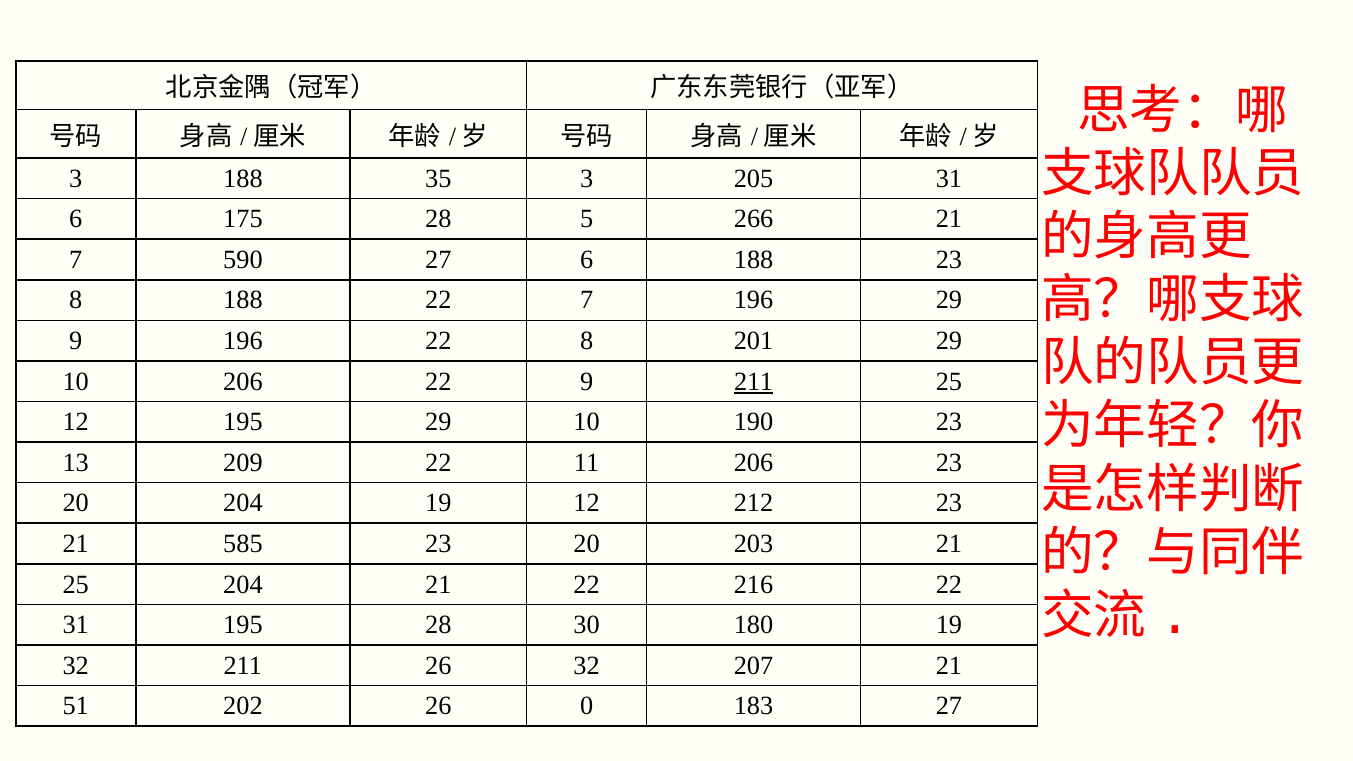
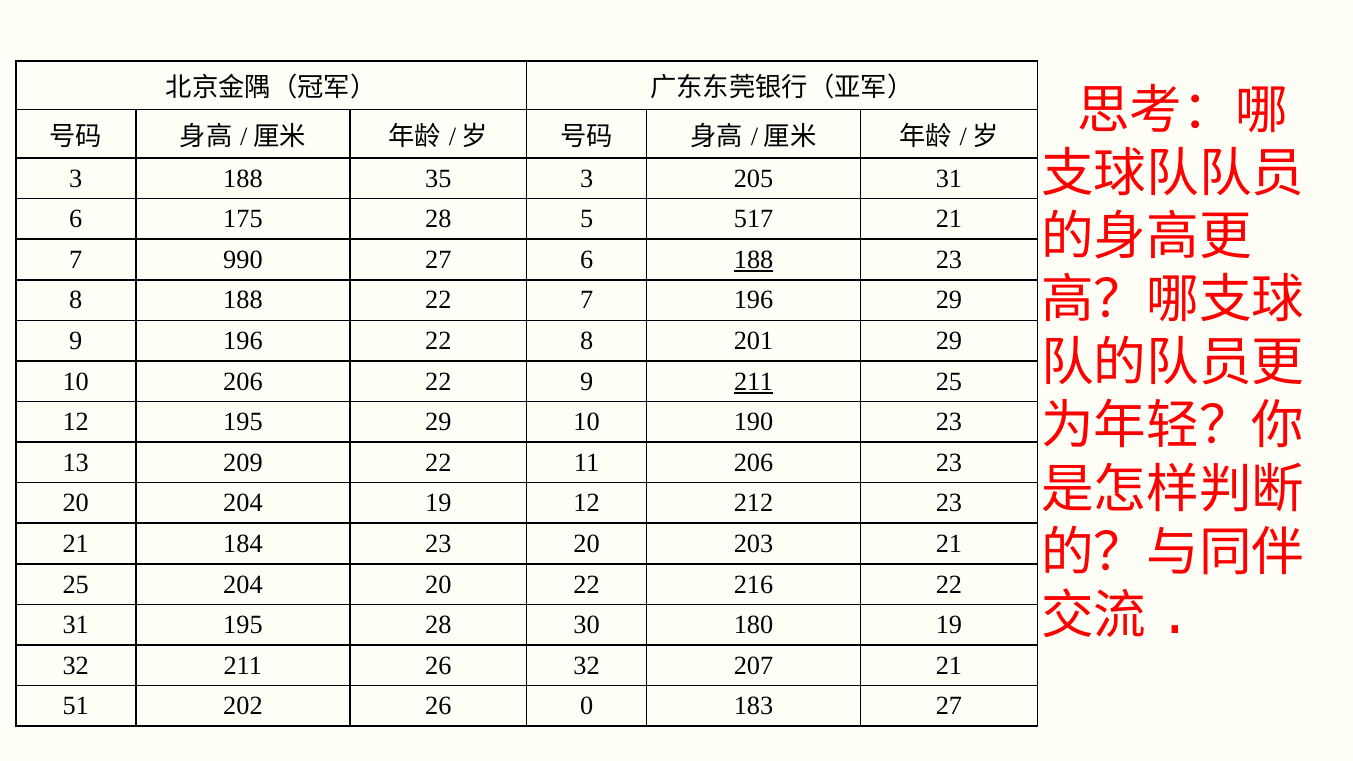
266: 266 -> 517
590: 590 -> 990
188 at (754, 260) underline: none -> present
585: 585 -> 184
204 21: 21 -> 20
